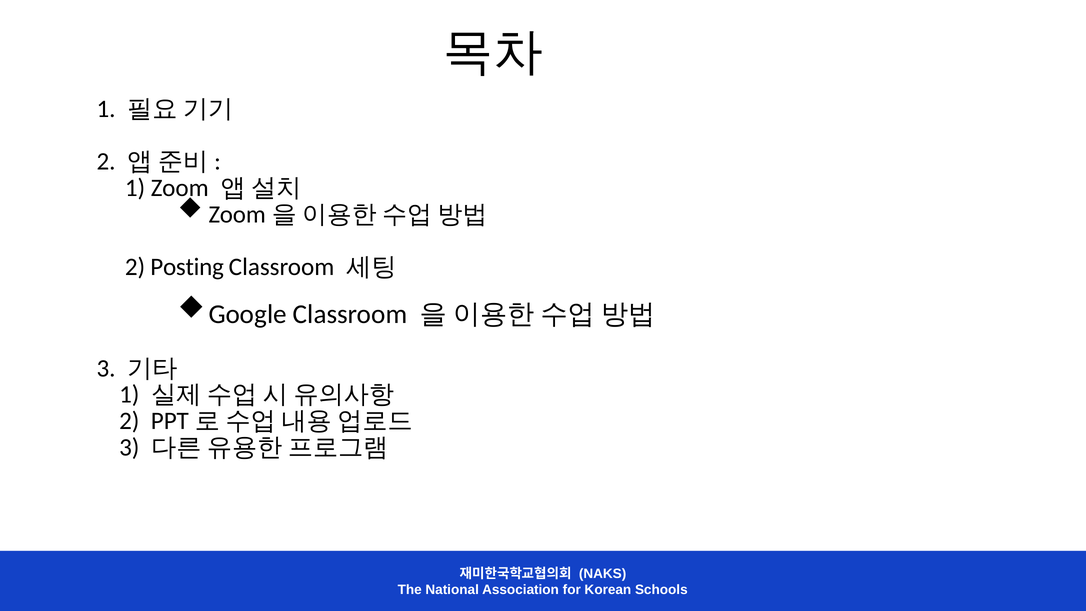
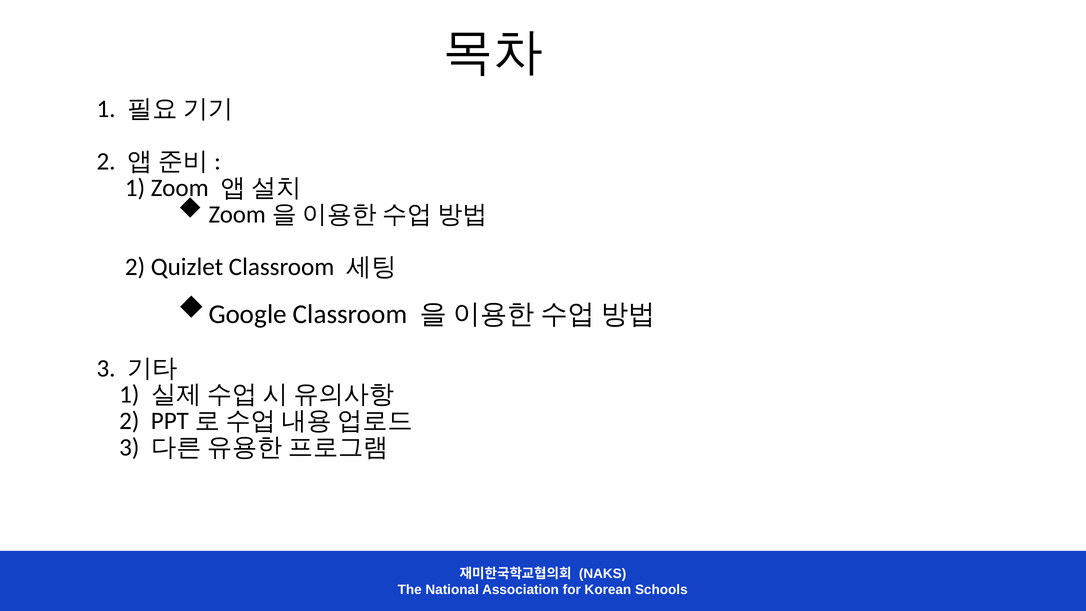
Posting: Posting -> Quizlet
